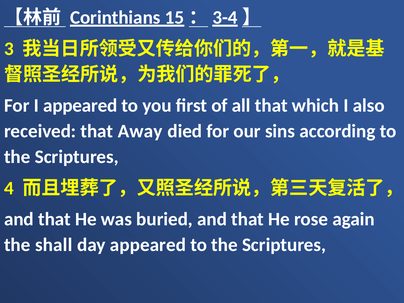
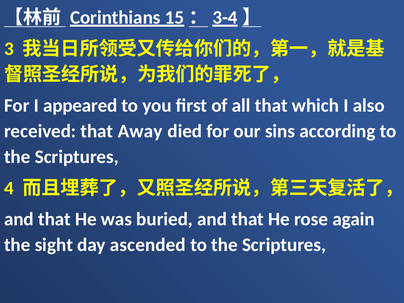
shall: shall -> sight
day appeared: appeared -> ascended
